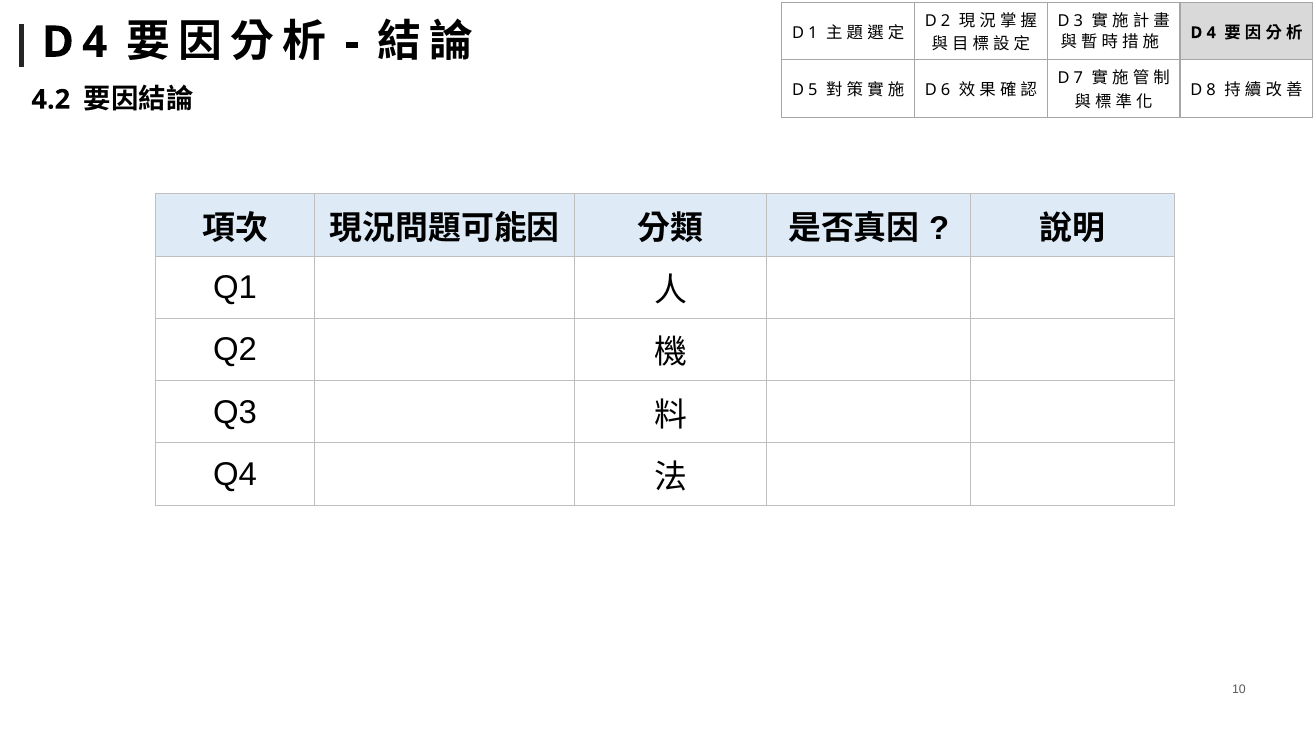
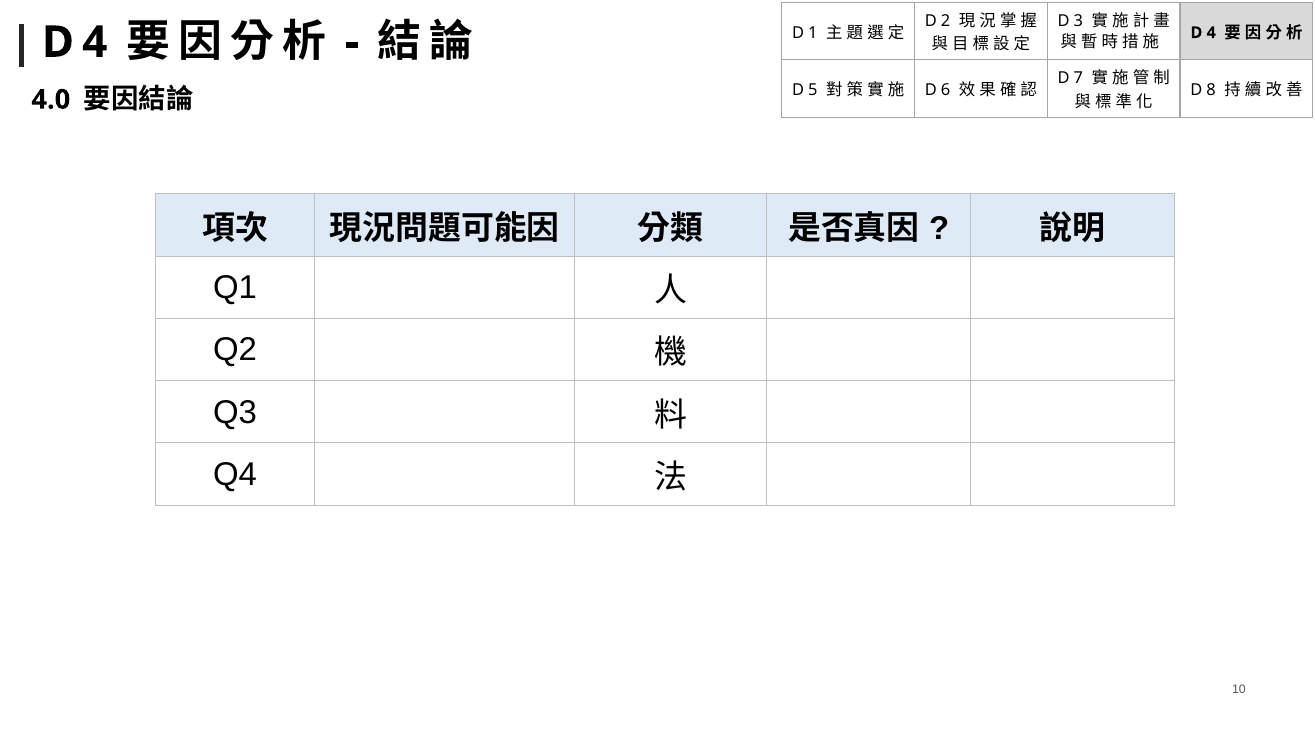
4.2: 4.2 -> 4.0
